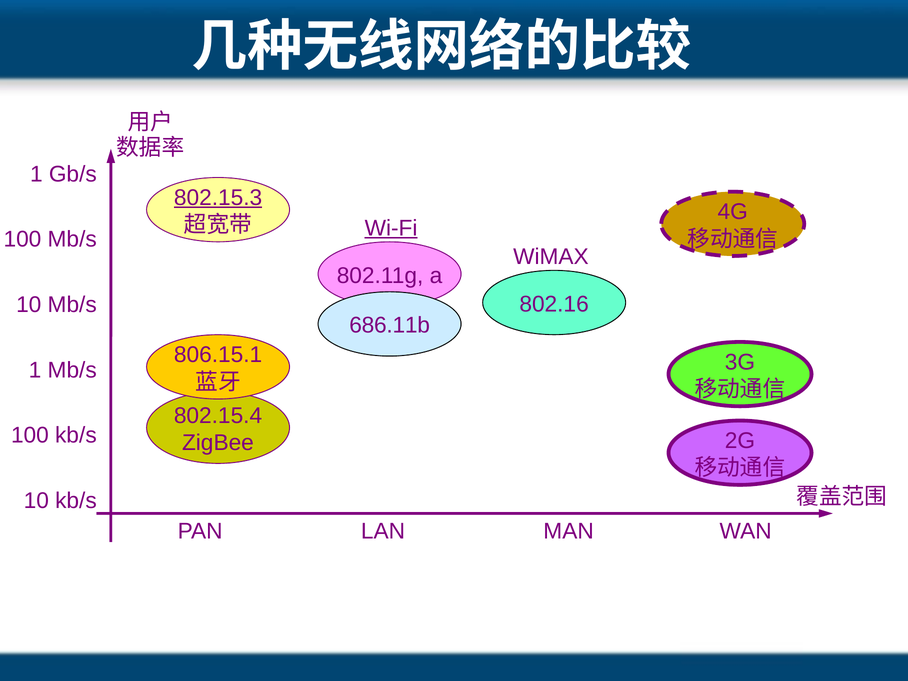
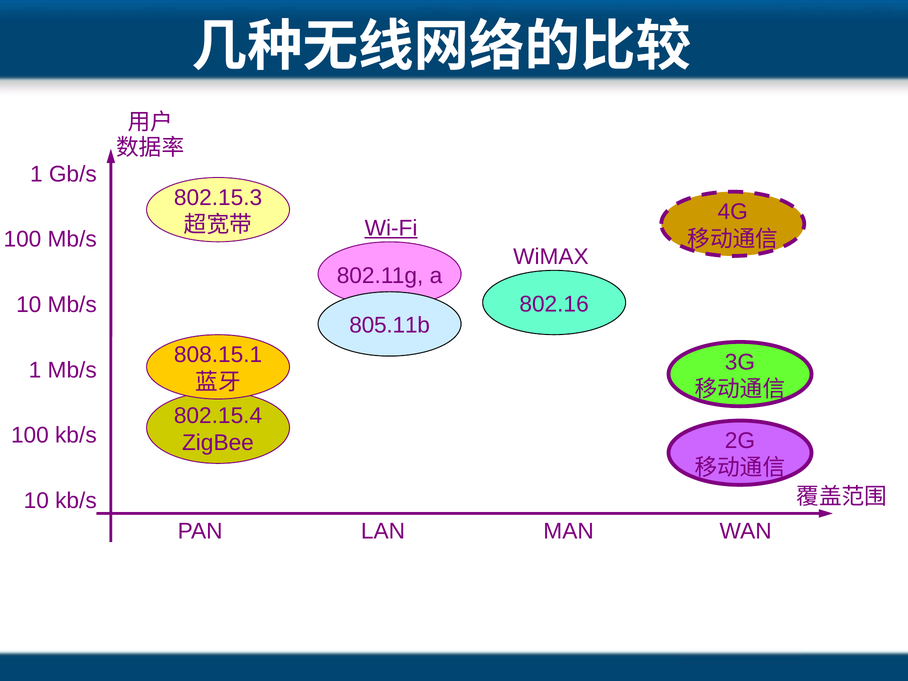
802.15.3 underline: present -> none
686.11b: 686.11b -> 805.11b
806.15.1: 806.15.1 -> 808.15.1
